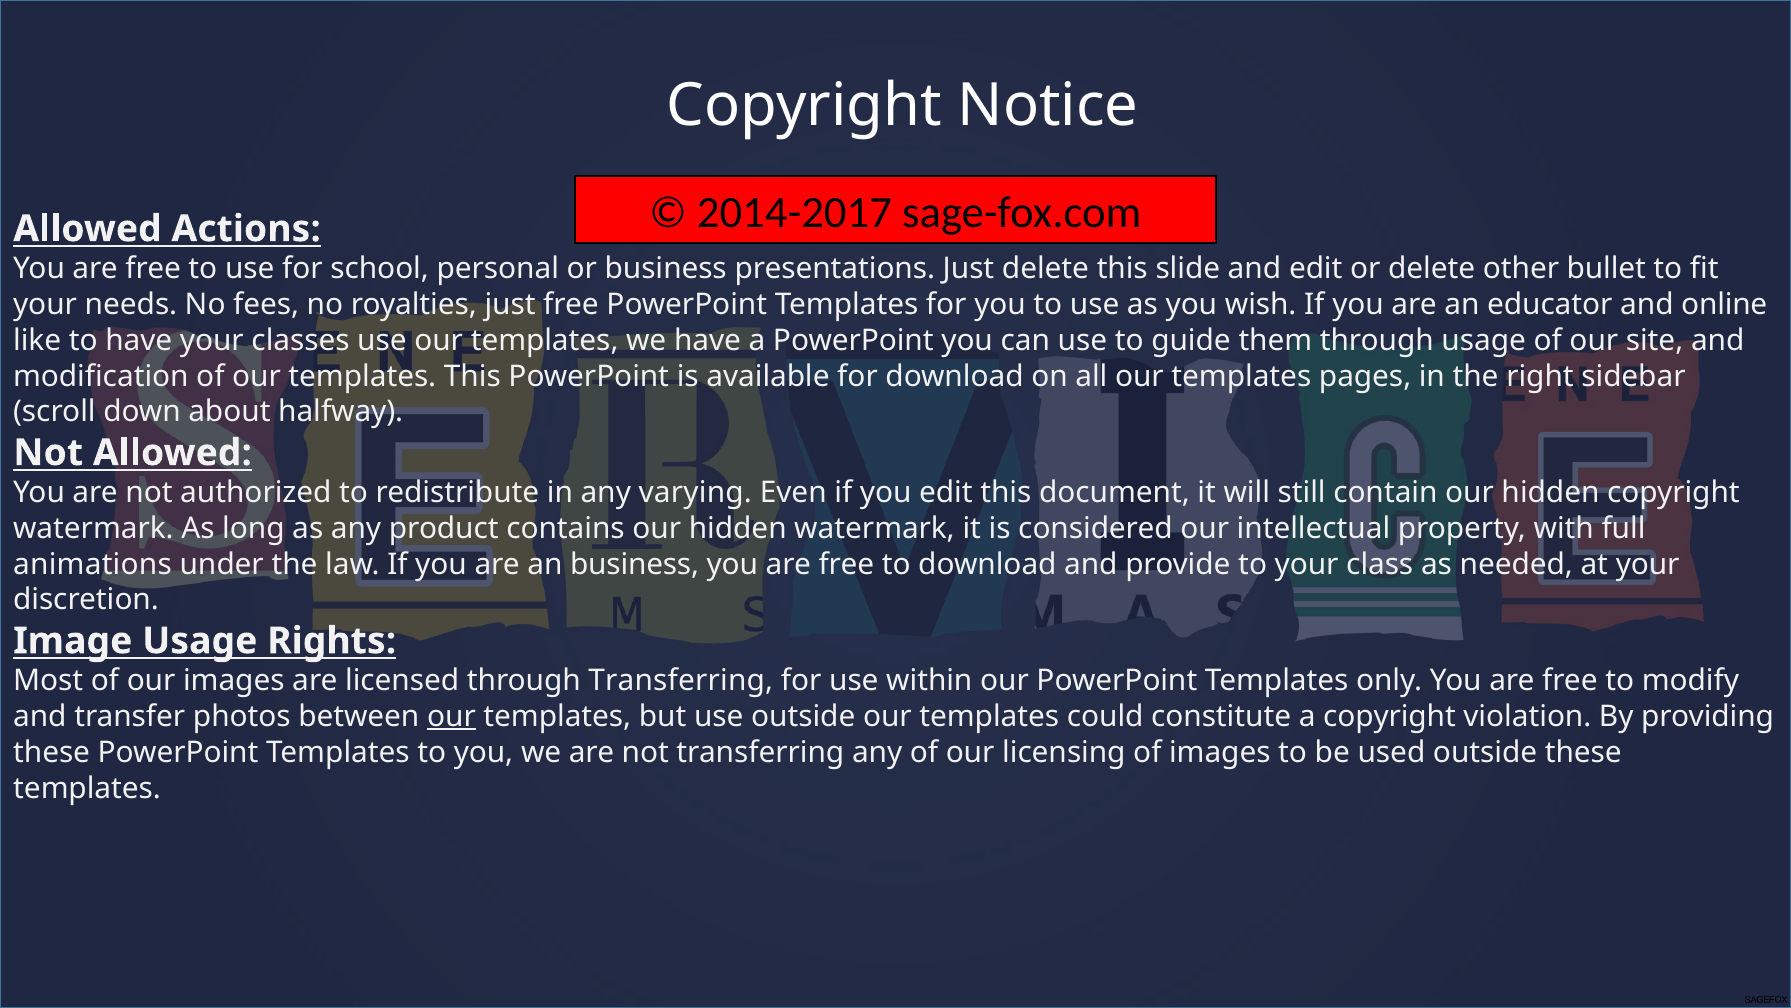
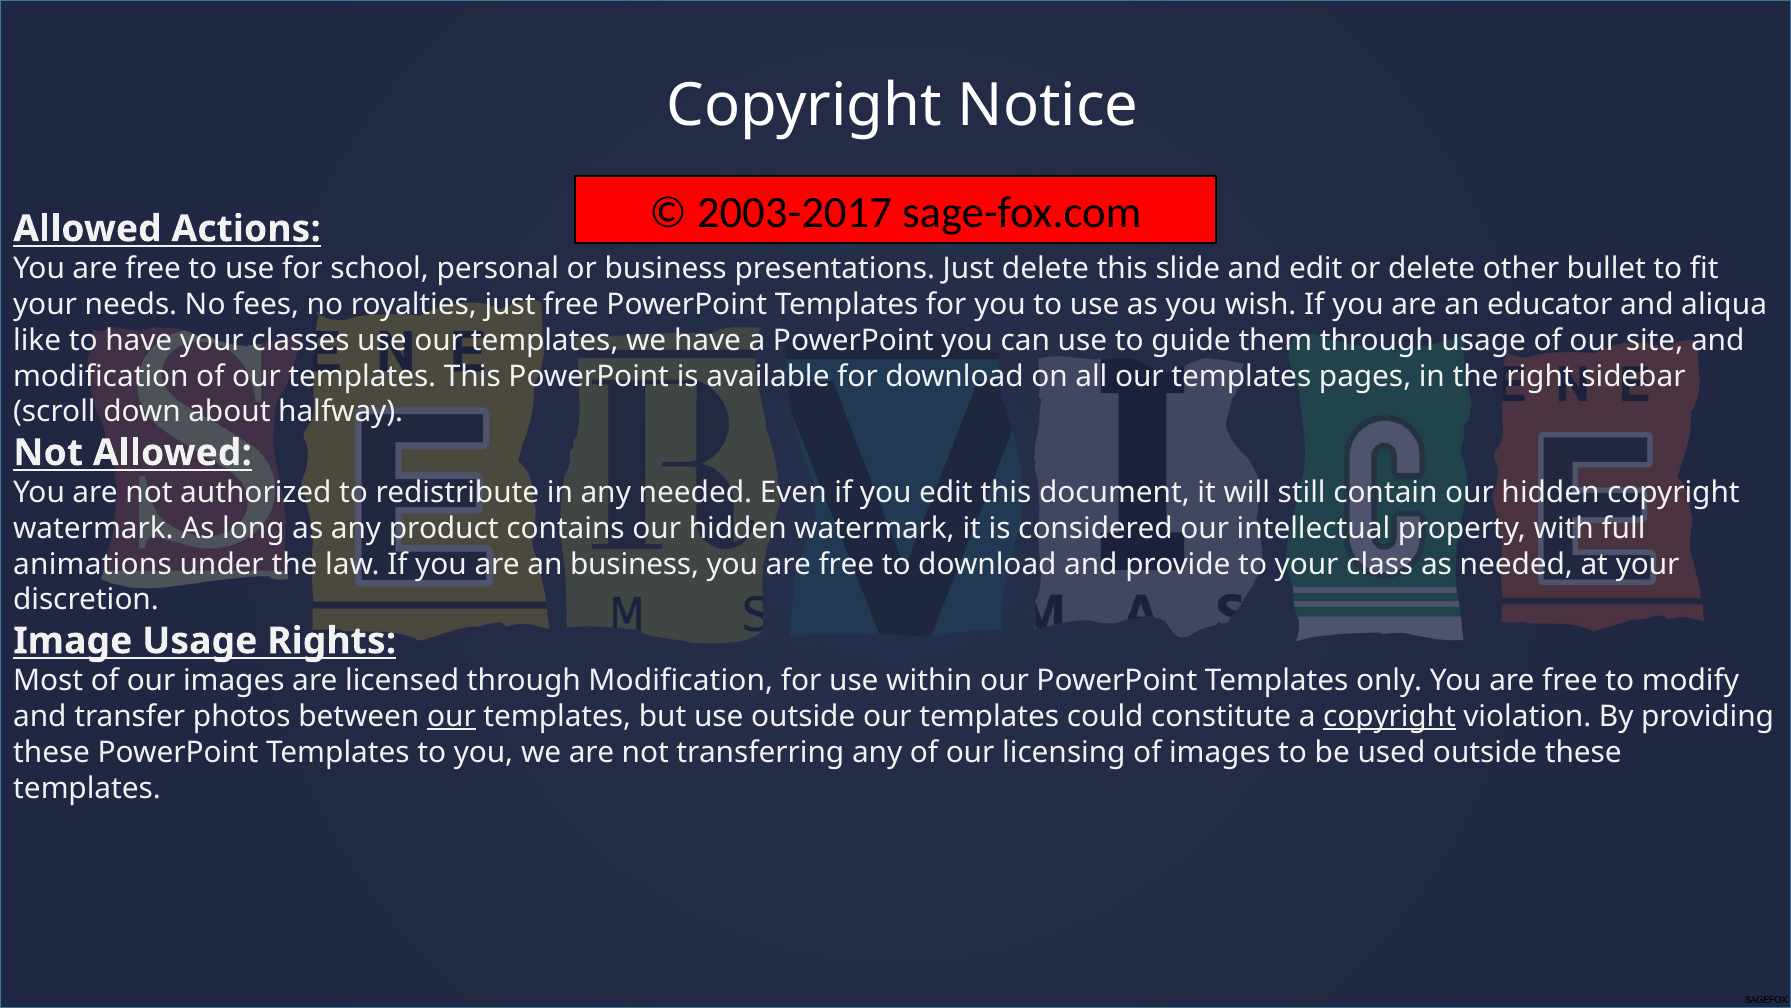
2014-2017: 2014-2017 -> 2003-2017
online: online -> aliqua
any varying: varying -> needed
through Transferring: Transferring -> Modification
copyright at (1390, 716) underline: none -> present
